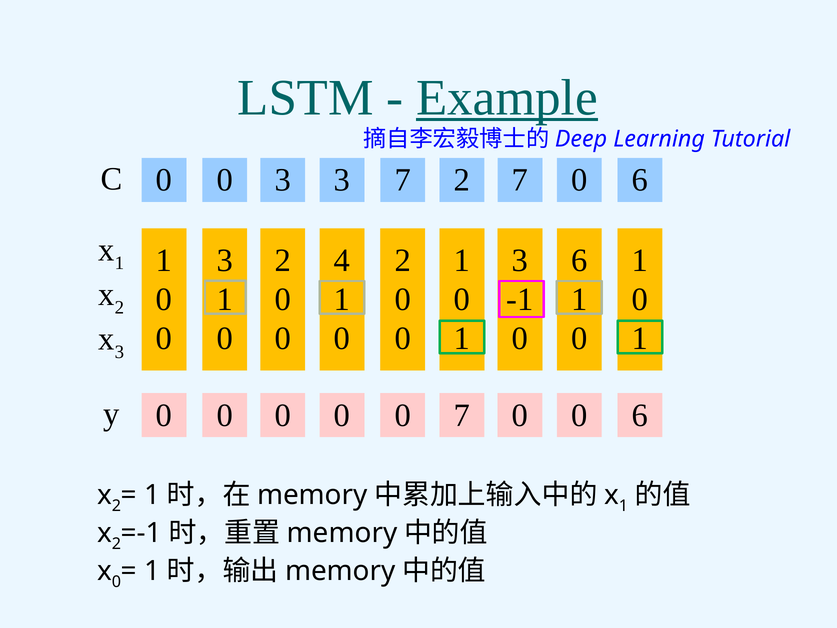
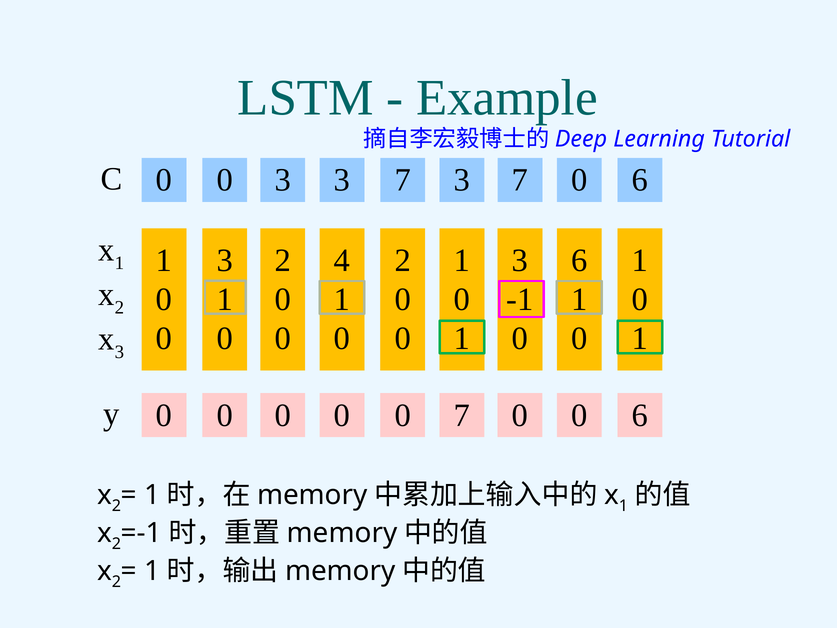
Example underline: present -> none
7 2: 2 -> 3
0 at (116, 582): 0 -> 2
